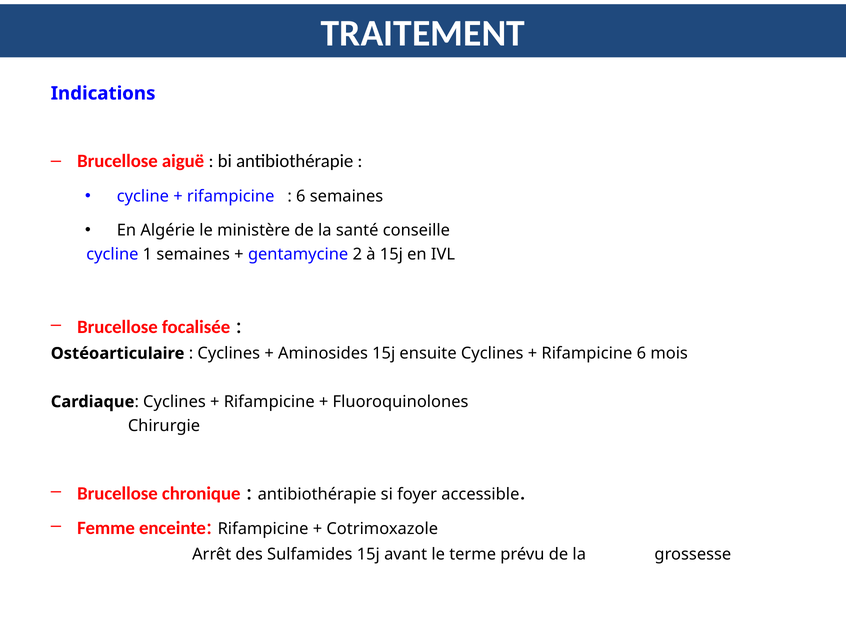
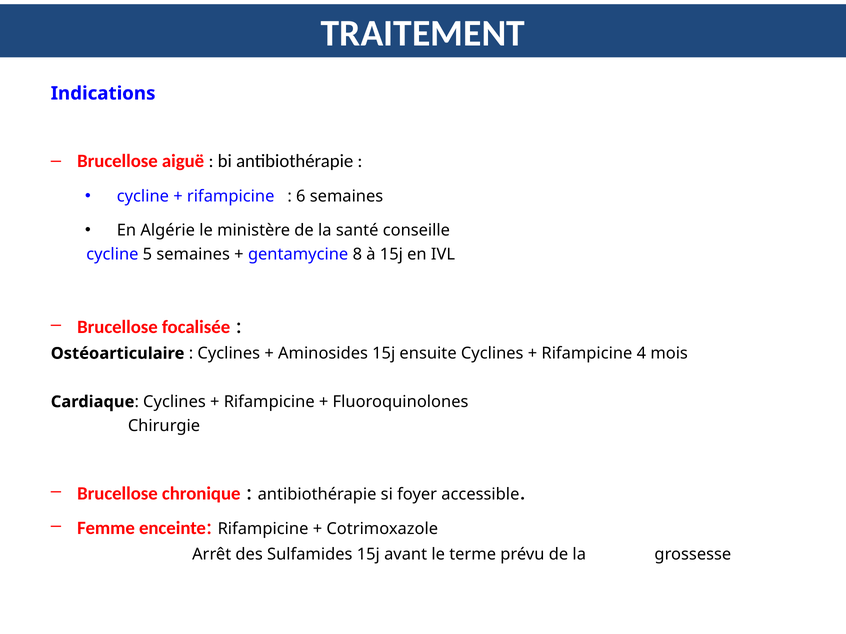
1: 1 -> 5
2: 2 -> 8
Rifampicine 6: 6 -> 4
